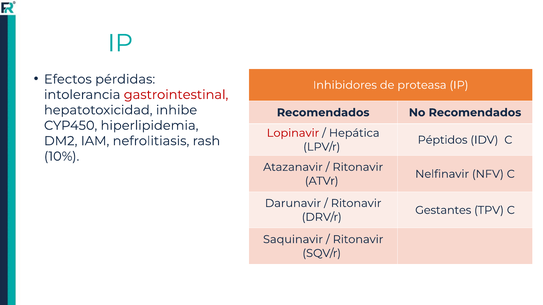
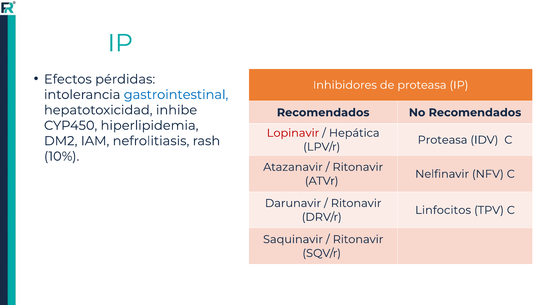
gastrointestinal colour: red -> blue
Péptidos at (443, 140): Péptidos -> Proteasa
Gestantes: Gestantes -> Linfocitos
